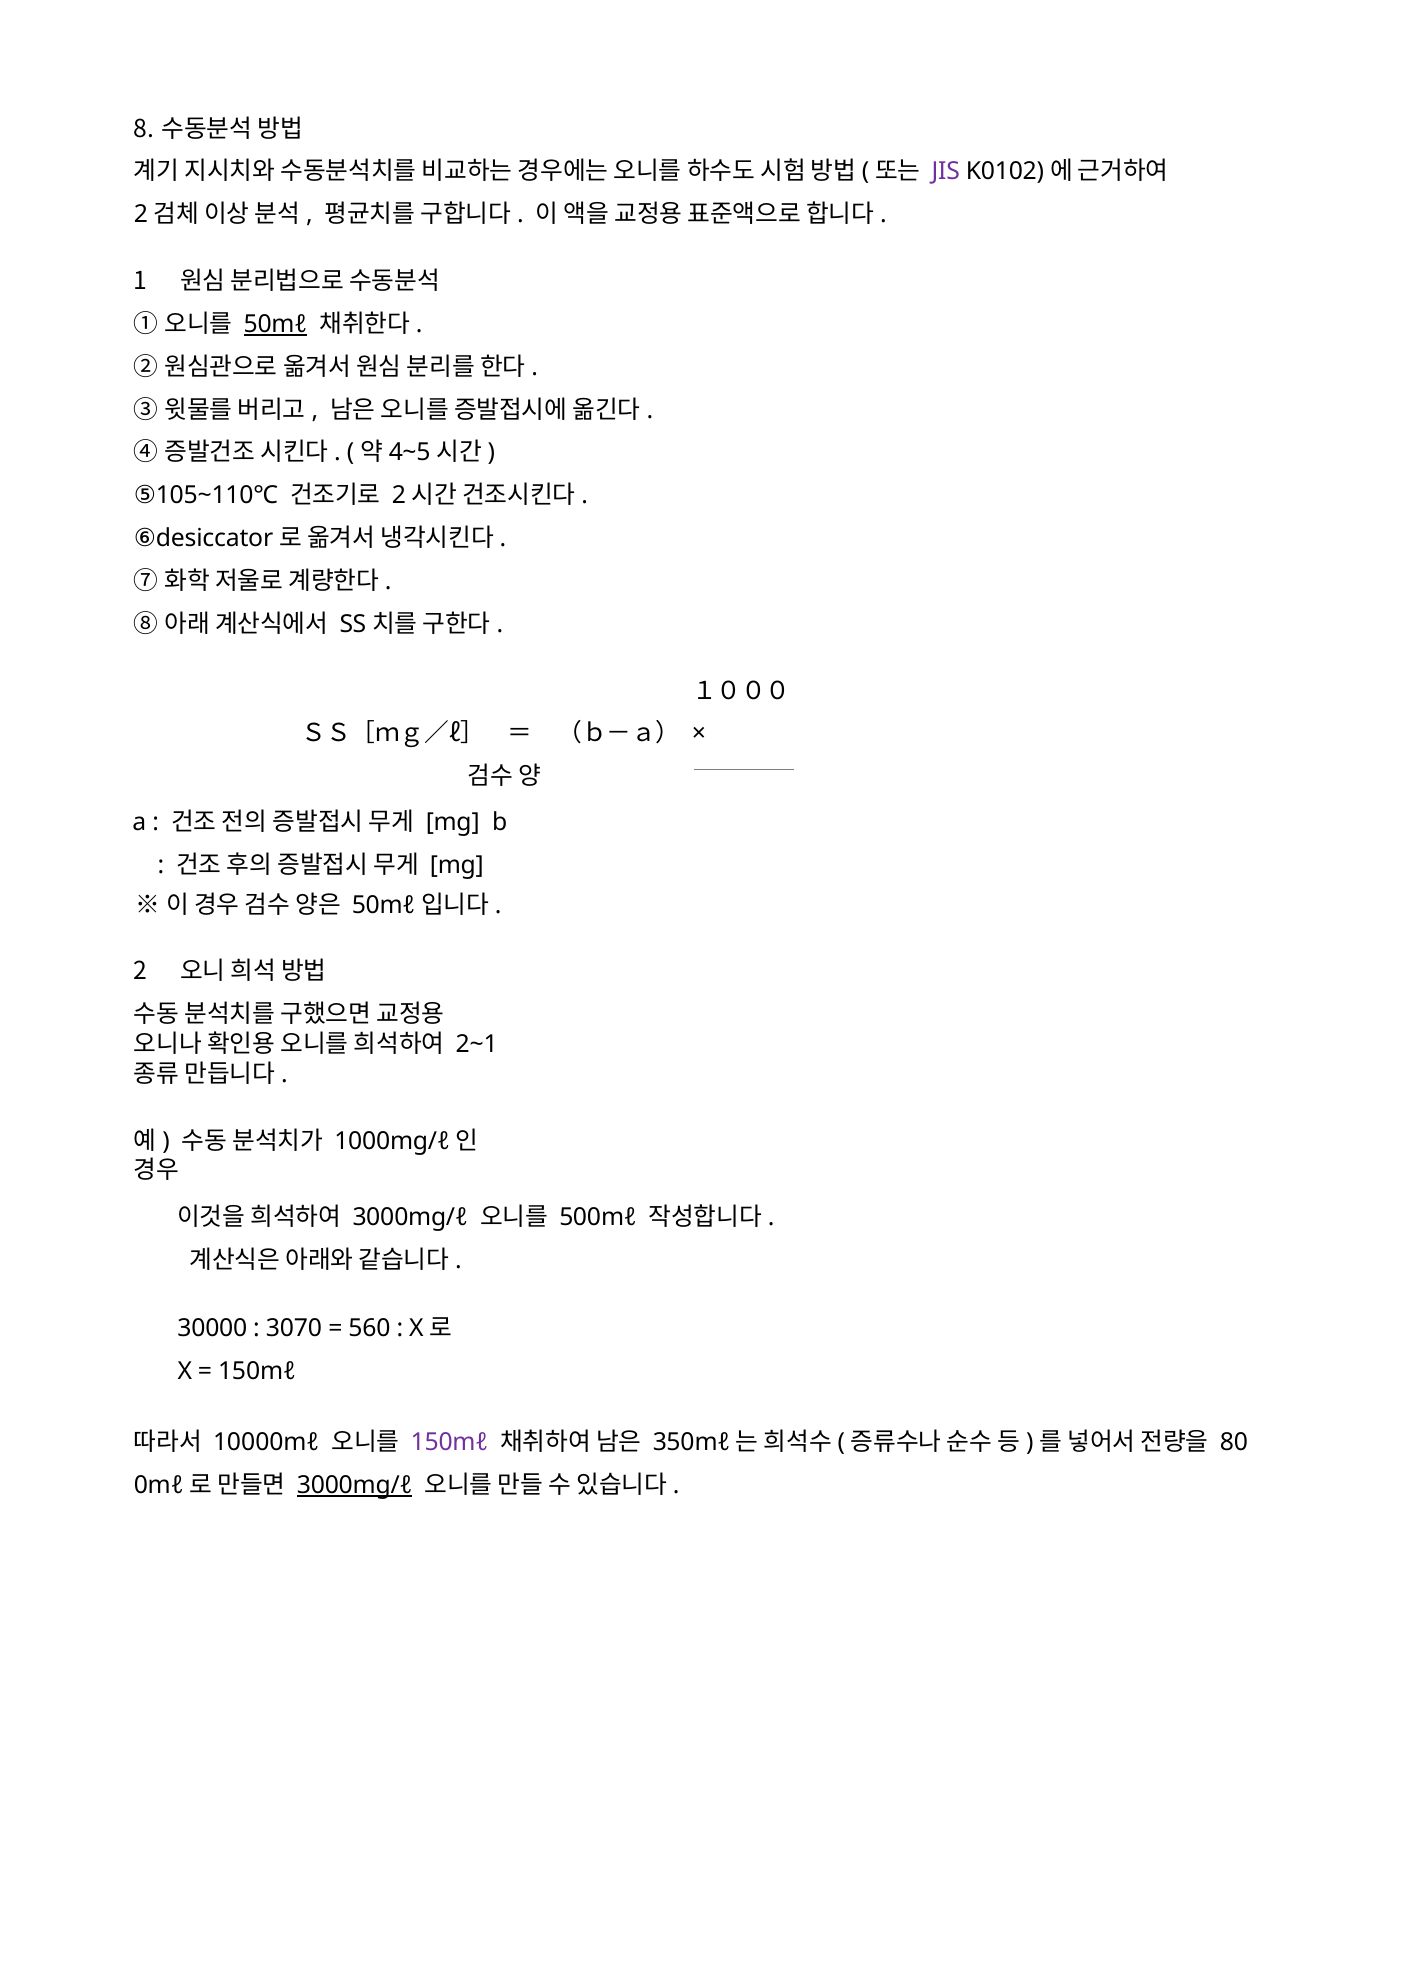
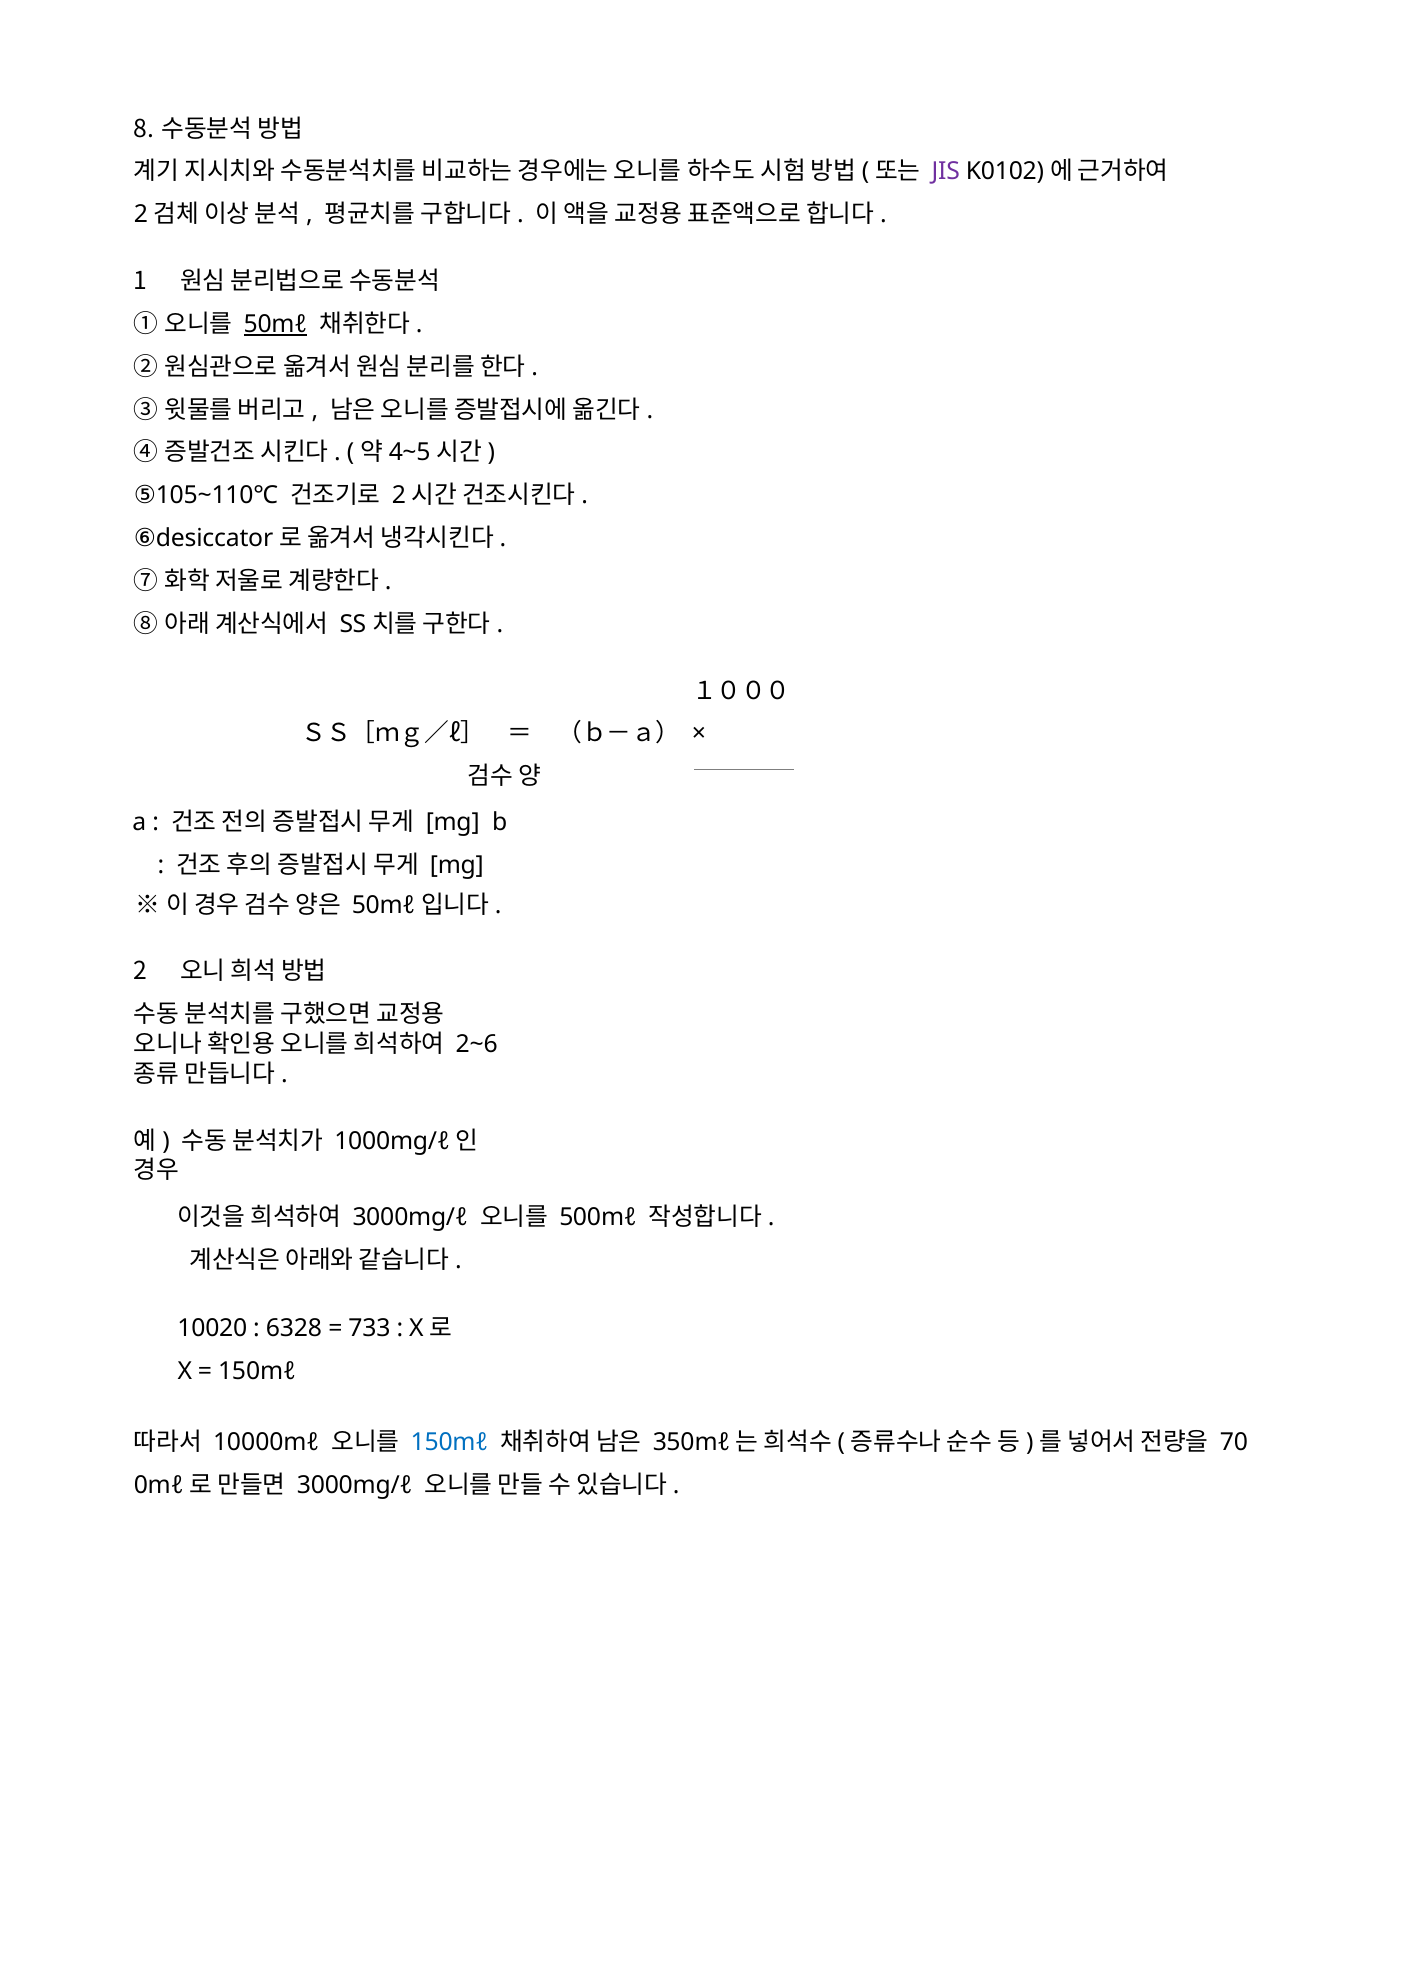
2~1: 2~1 -> 2~6
30000: 30000 -> 10020
3070: 3070 -> 6328
560: 560 -> 733
150mℓ at (449, 1443) colour: purple -> blue
80: 80 -> 70
3000mg/ℓ at (355, 1485) underline: present -> none
